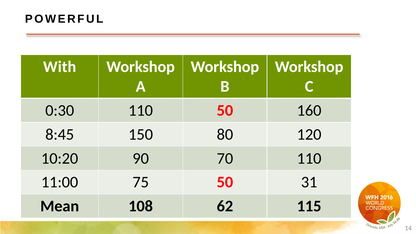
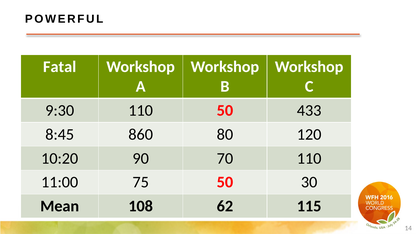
With: With -> Fatal
0:30: 0:30 -> 9:30
160: 160 -> 433
150: 150 -> 860
31: 31 -> 30
